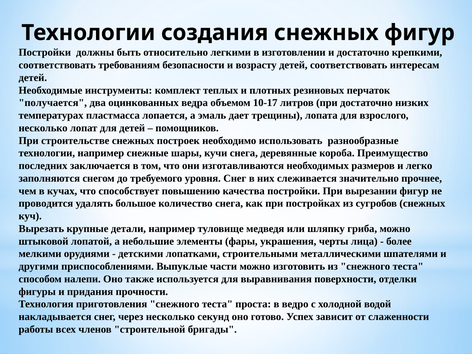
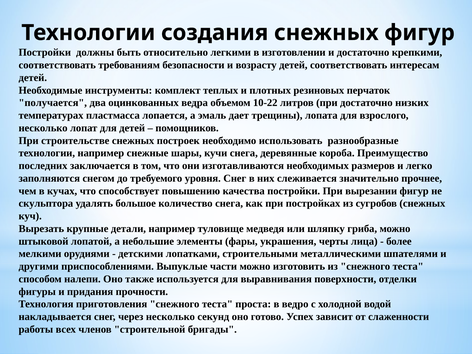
10-17: 10-17 -> 10-22
проводится: проводится -> скульптора
